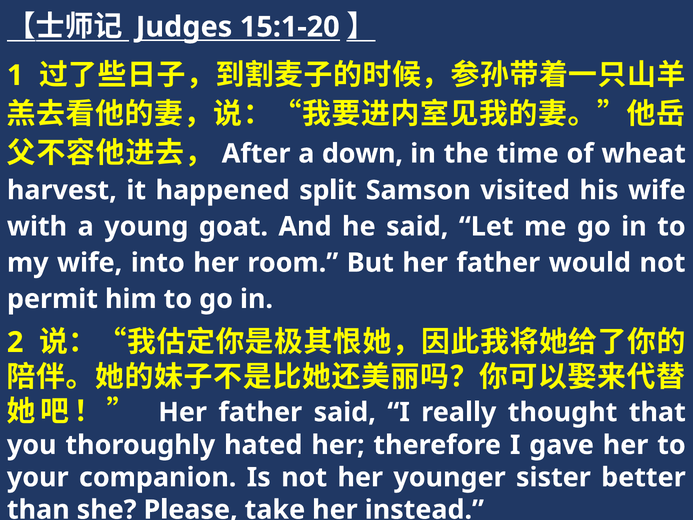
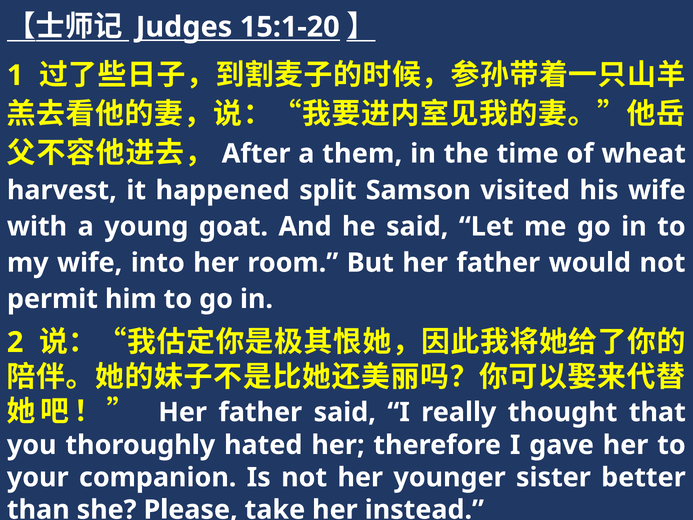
down: down -> them
